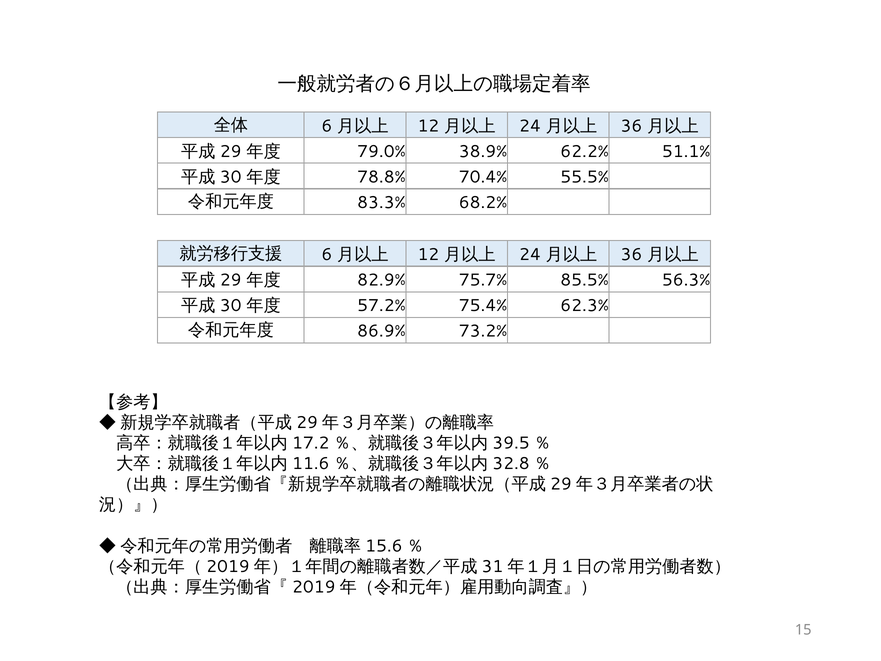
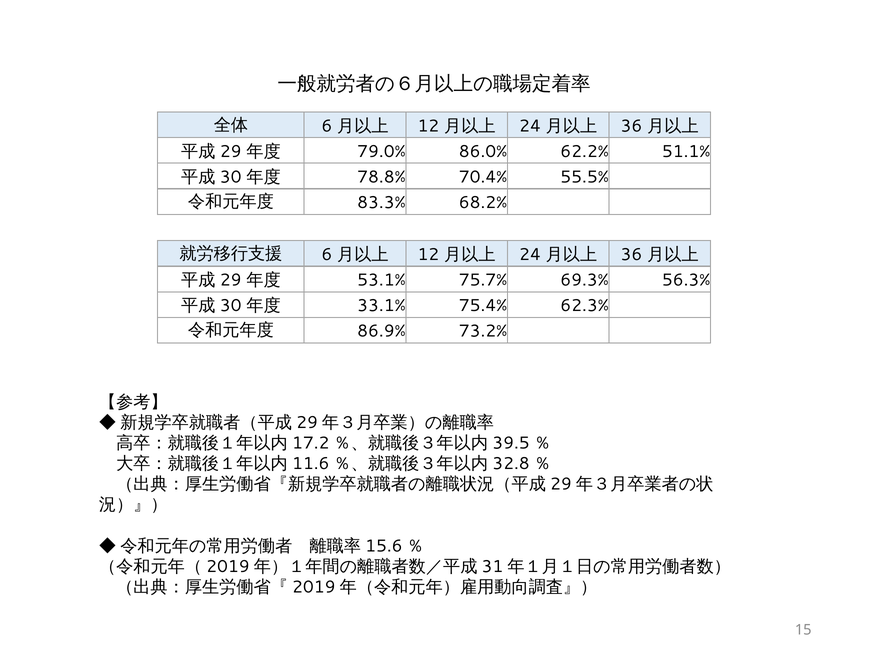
38.9%: 38.9% -> 86.0%
82.9%: 82.9% -> 53.1%
85.5%: 85.5% -> 69.3%
57.2%: 57.2% -> 33.1%
